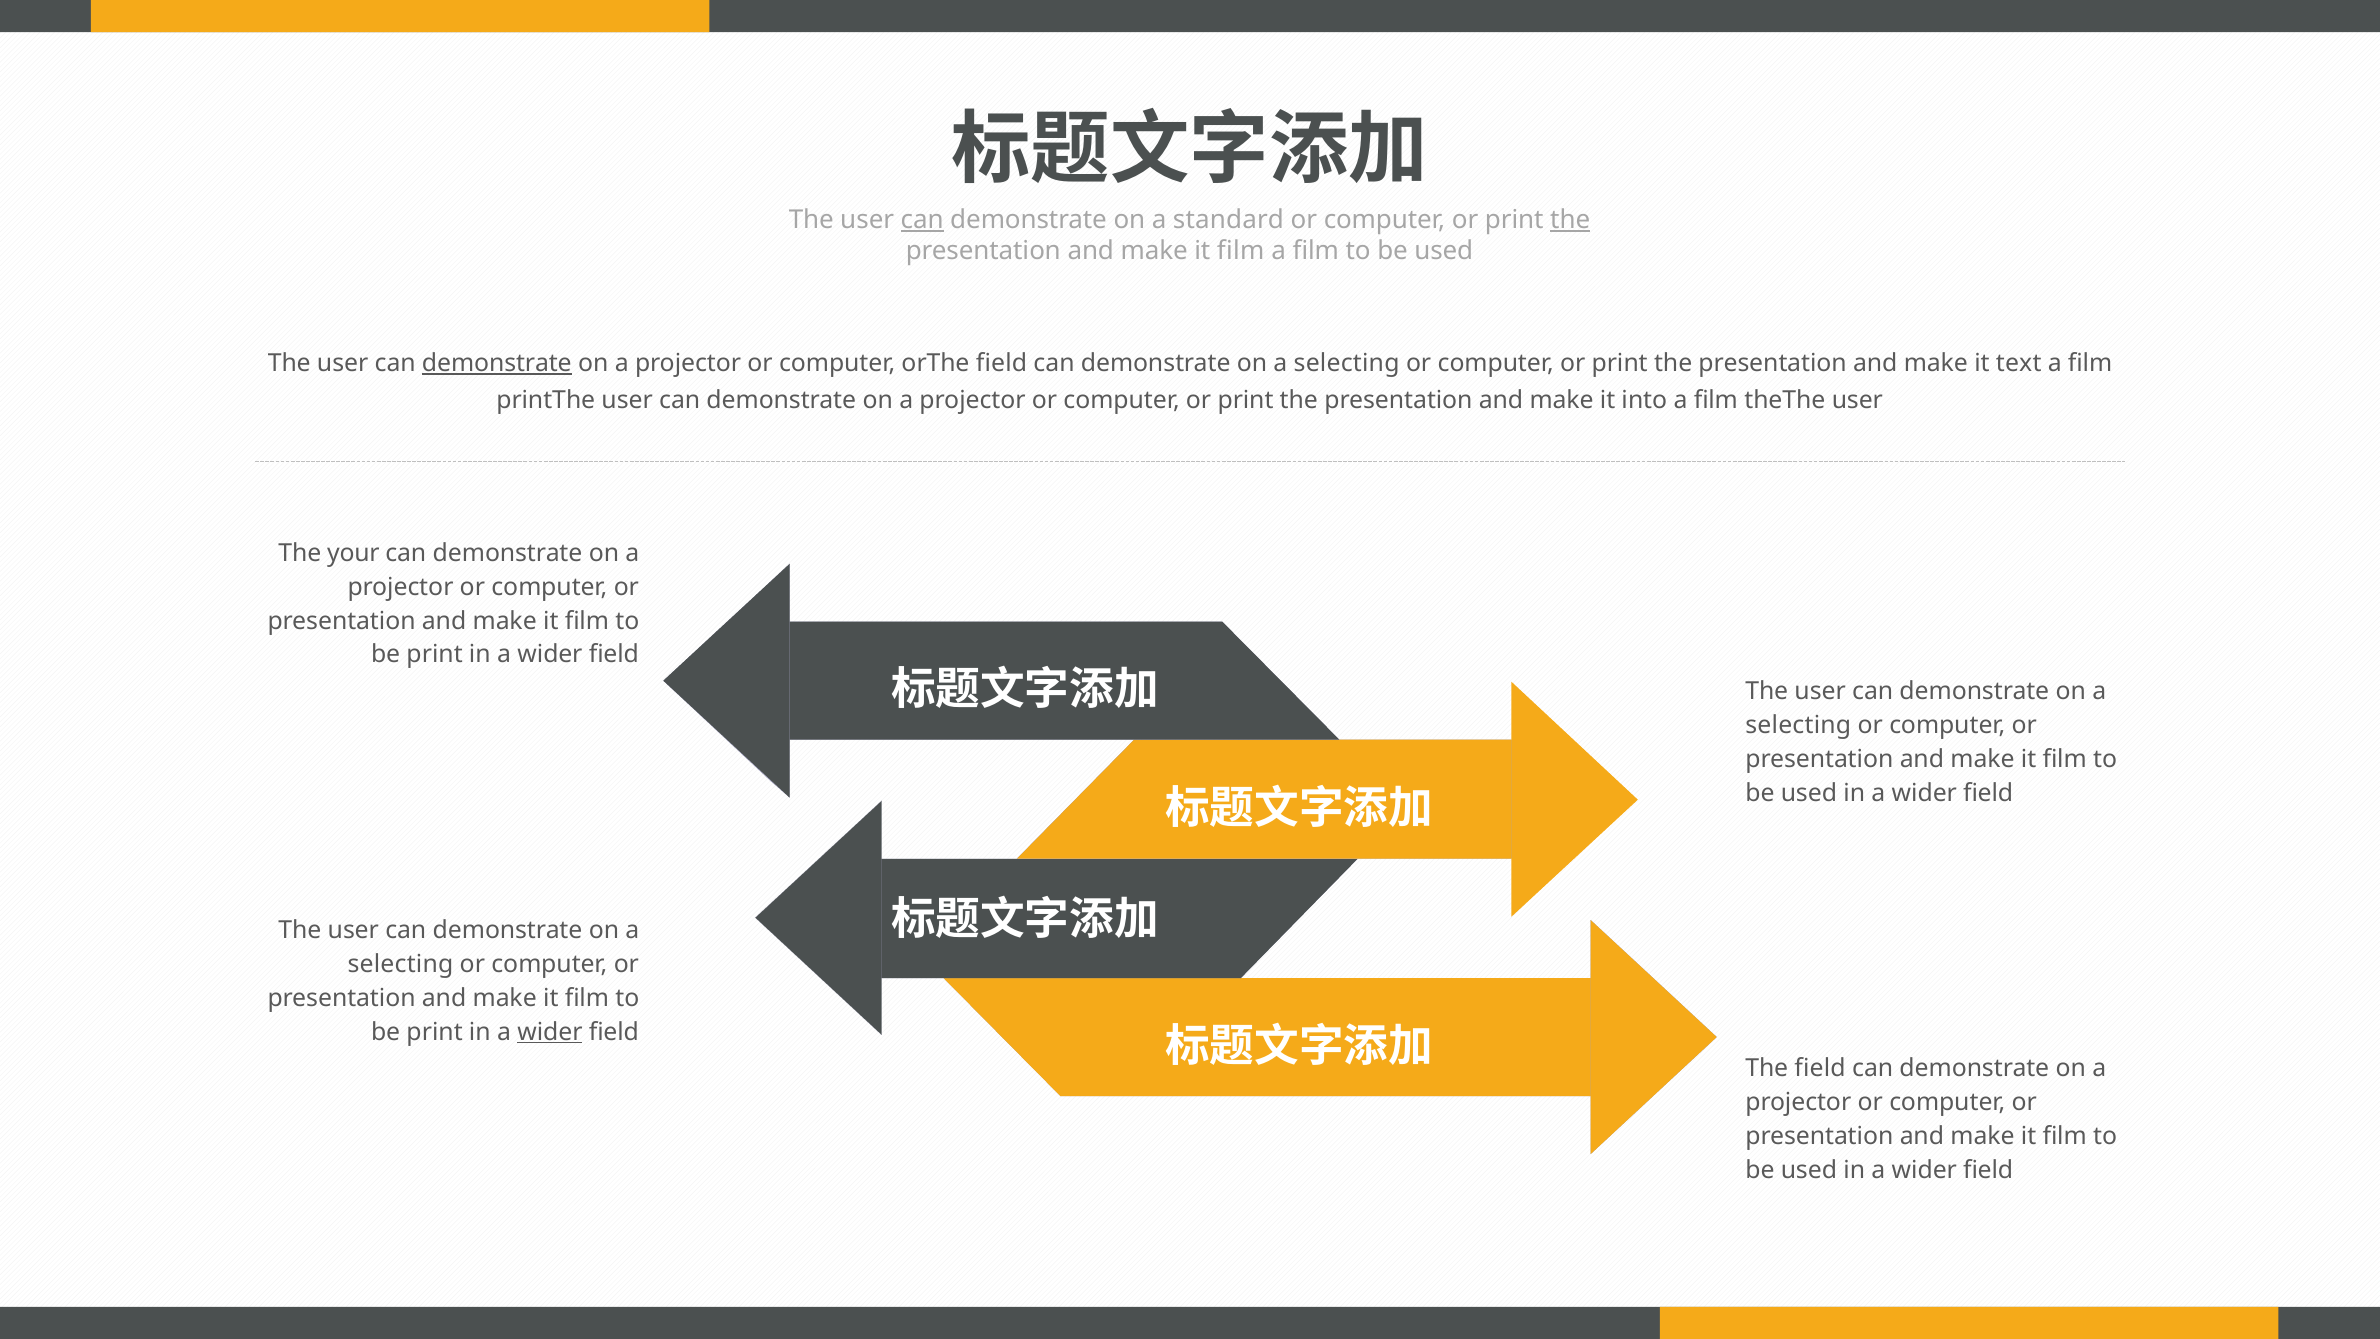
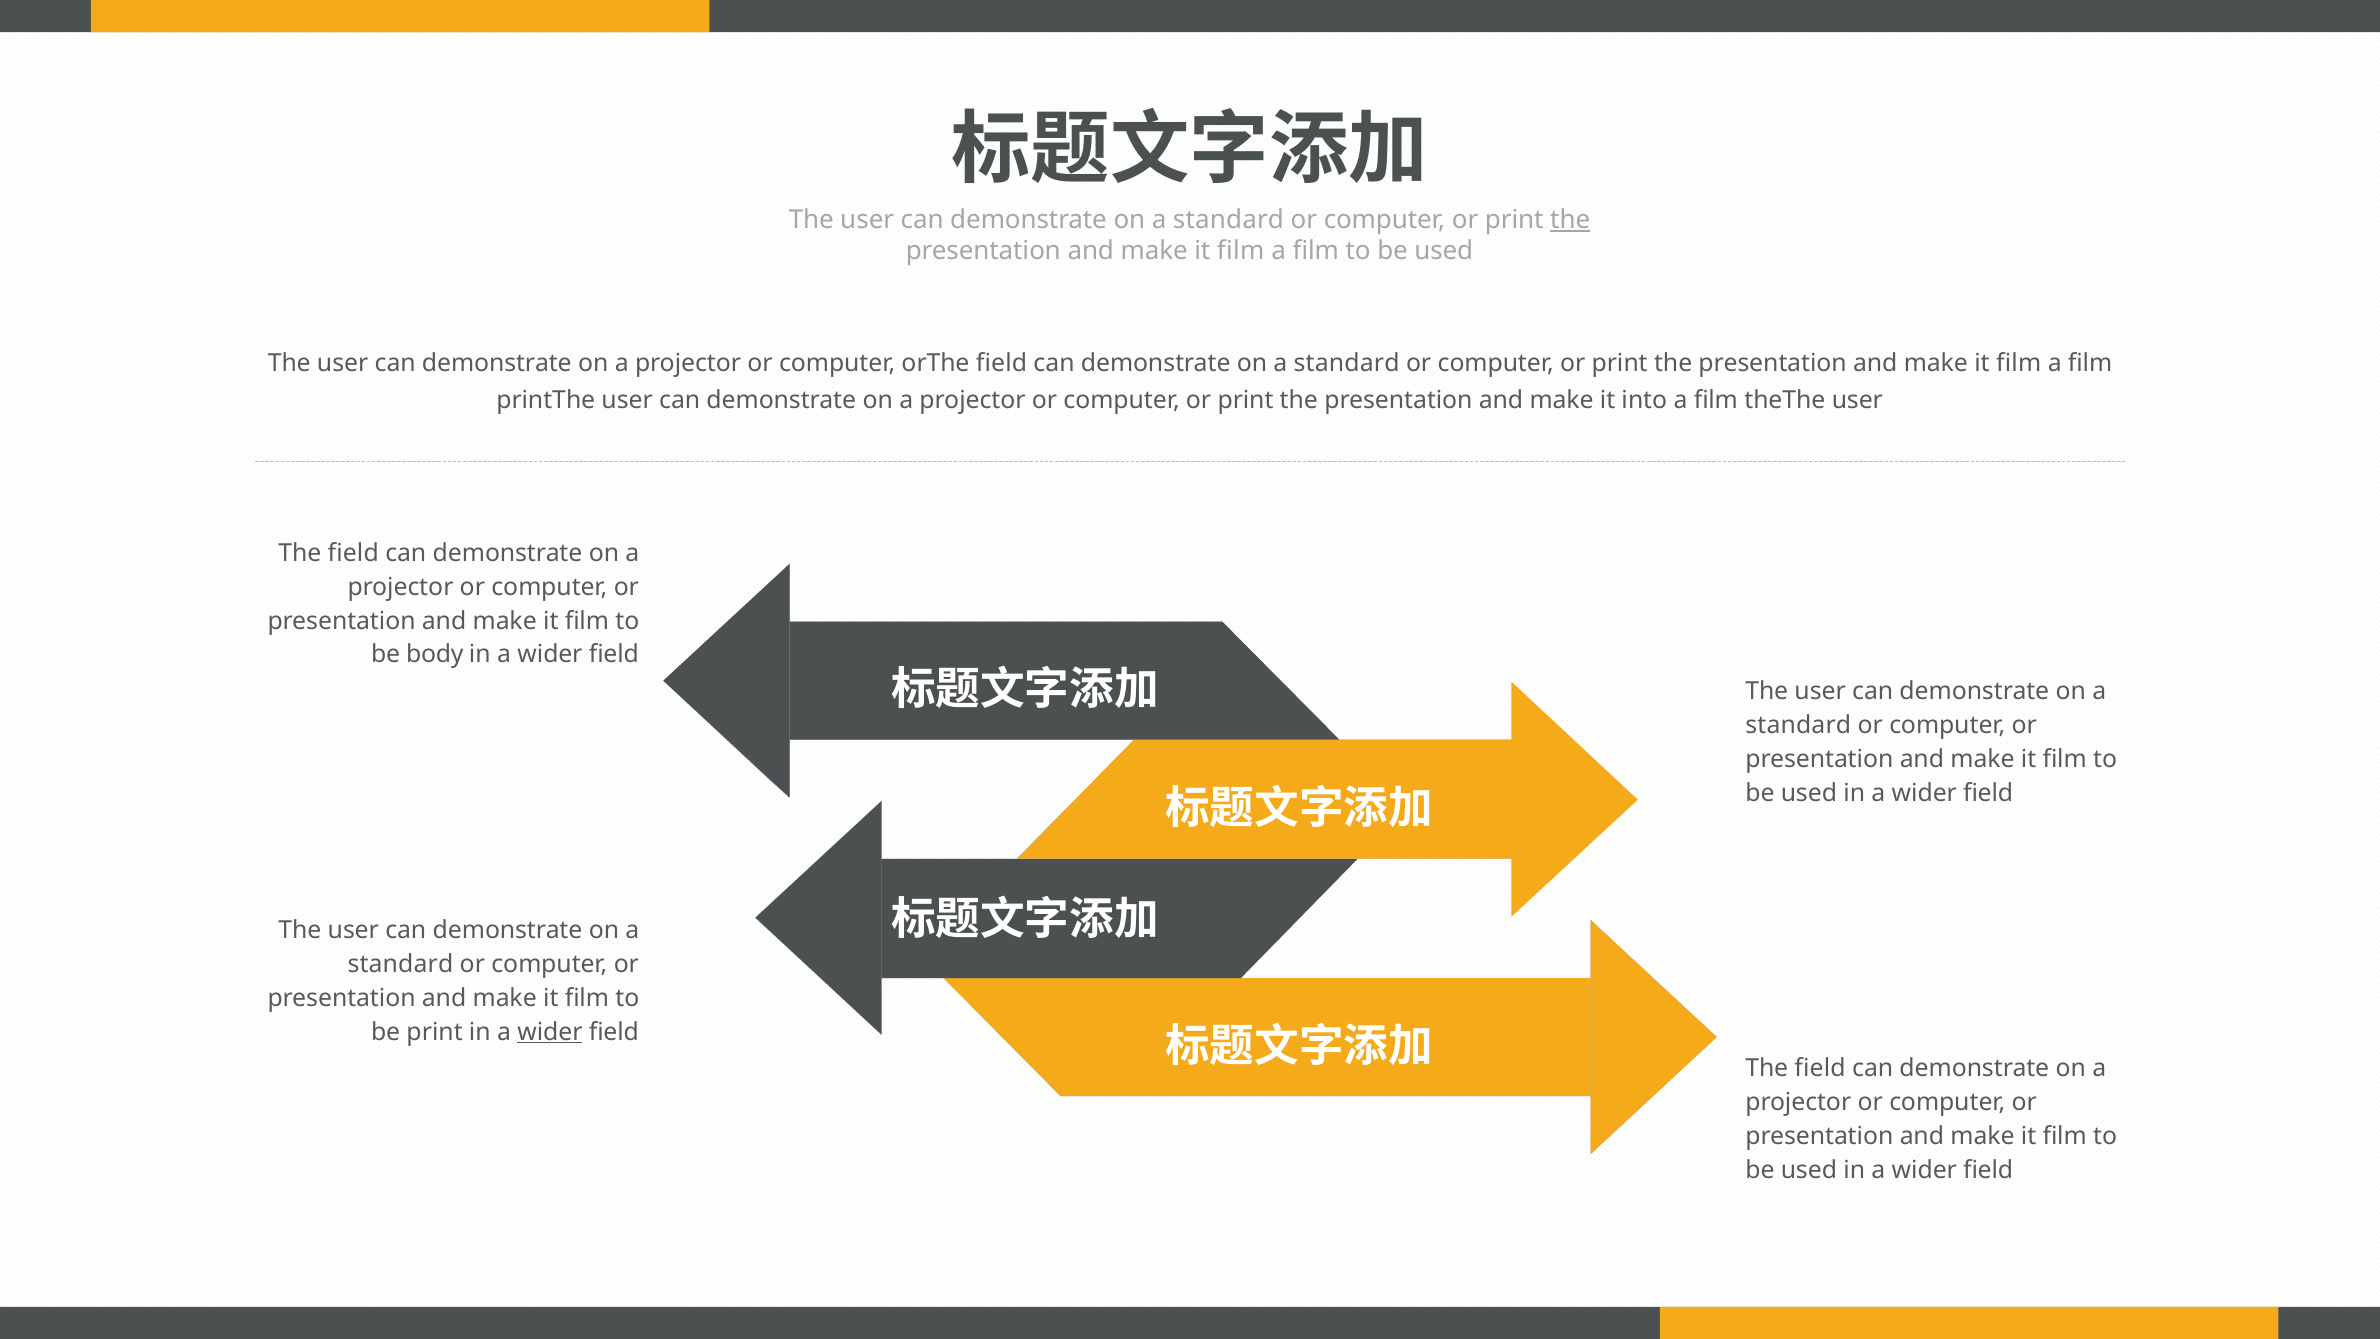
can at (922, 220) underline: present -> none
demonstrate at (497, 363) underline: present -> none
selecting at (1347, 363): selecting -> standard
text at (2019, 363): text -> film
your at (353, 553): your -> field
print at (435, 655): print -> body
selecting at (1798, 725): selecting -> standard
selecting at (400, 964): selecting -> standard
